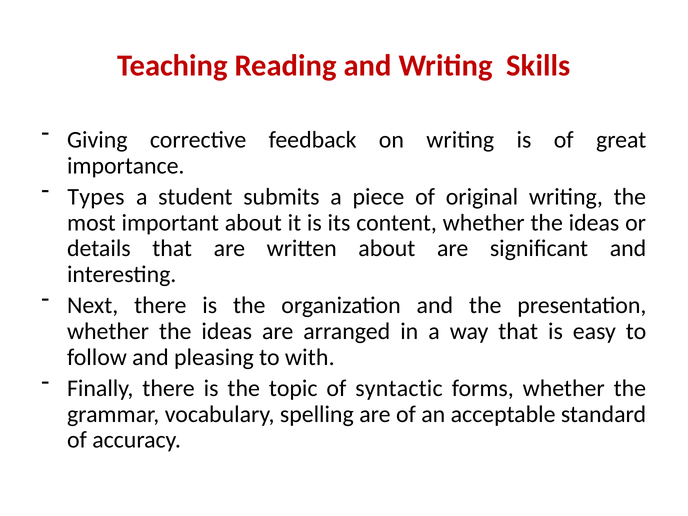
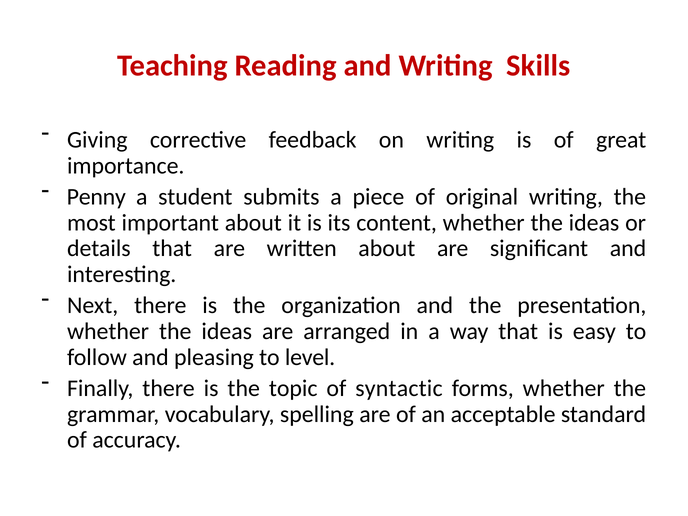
Types: Types -> Penny
with: with -> level
